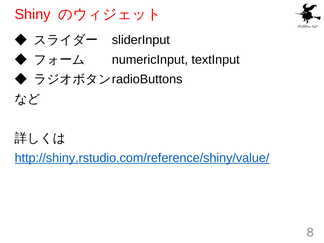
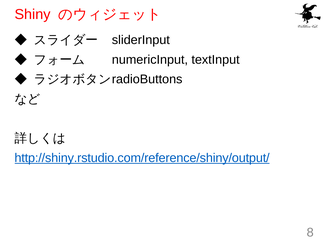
http://shiny.rstudio.com/reference/shiny/value/: http://shiny.rstudio.com/reference/shiny/value/ -> http://shiny.rstudio.com/reference/shiny/output/
